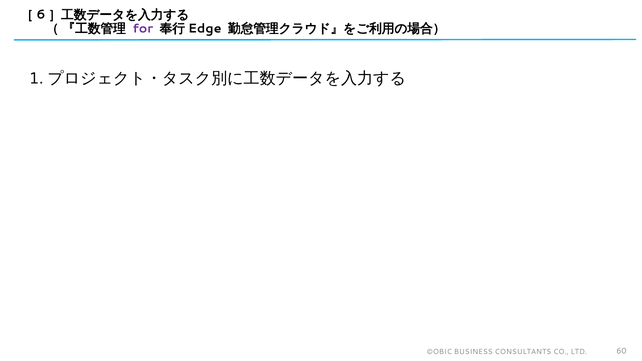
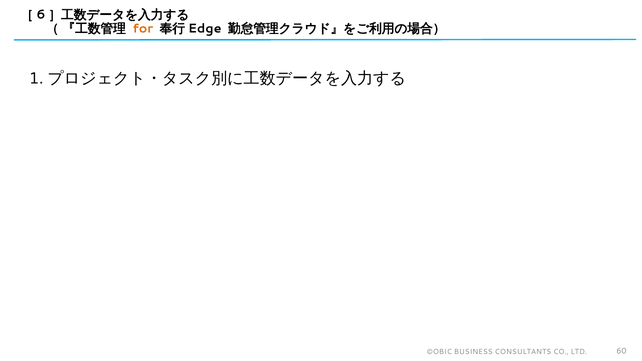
for colour: purple -> orange
